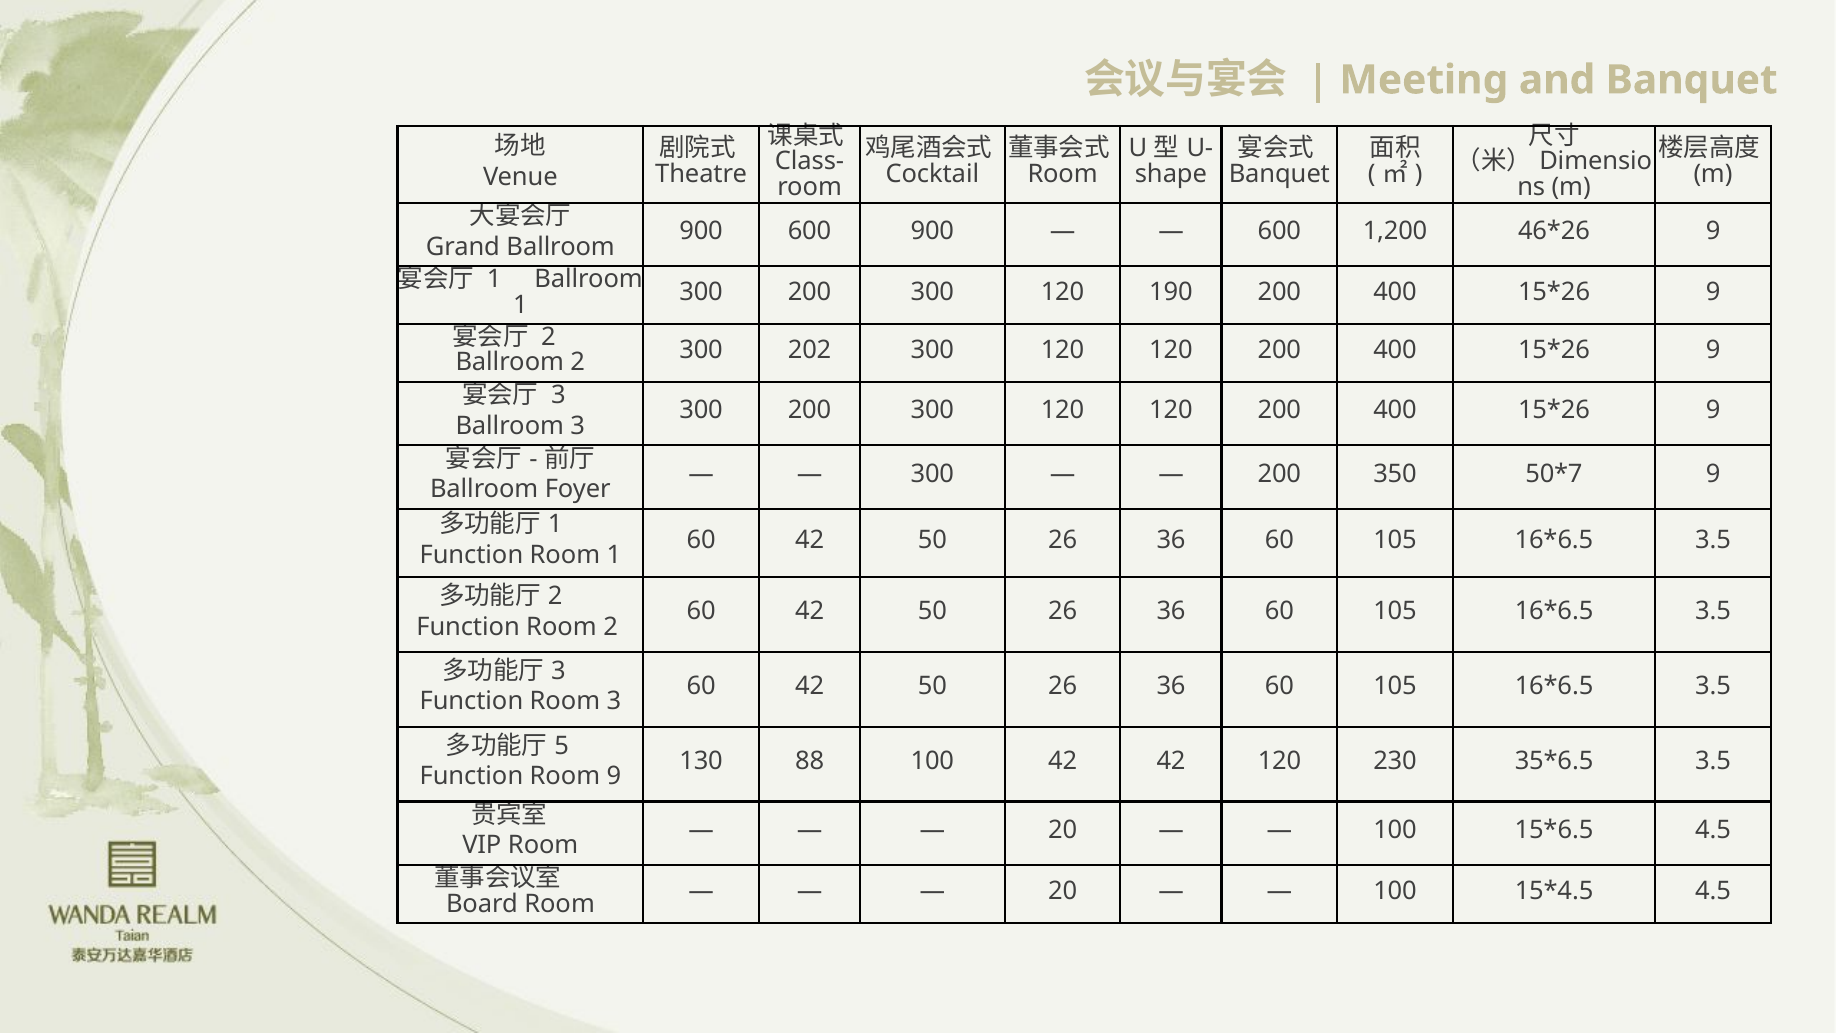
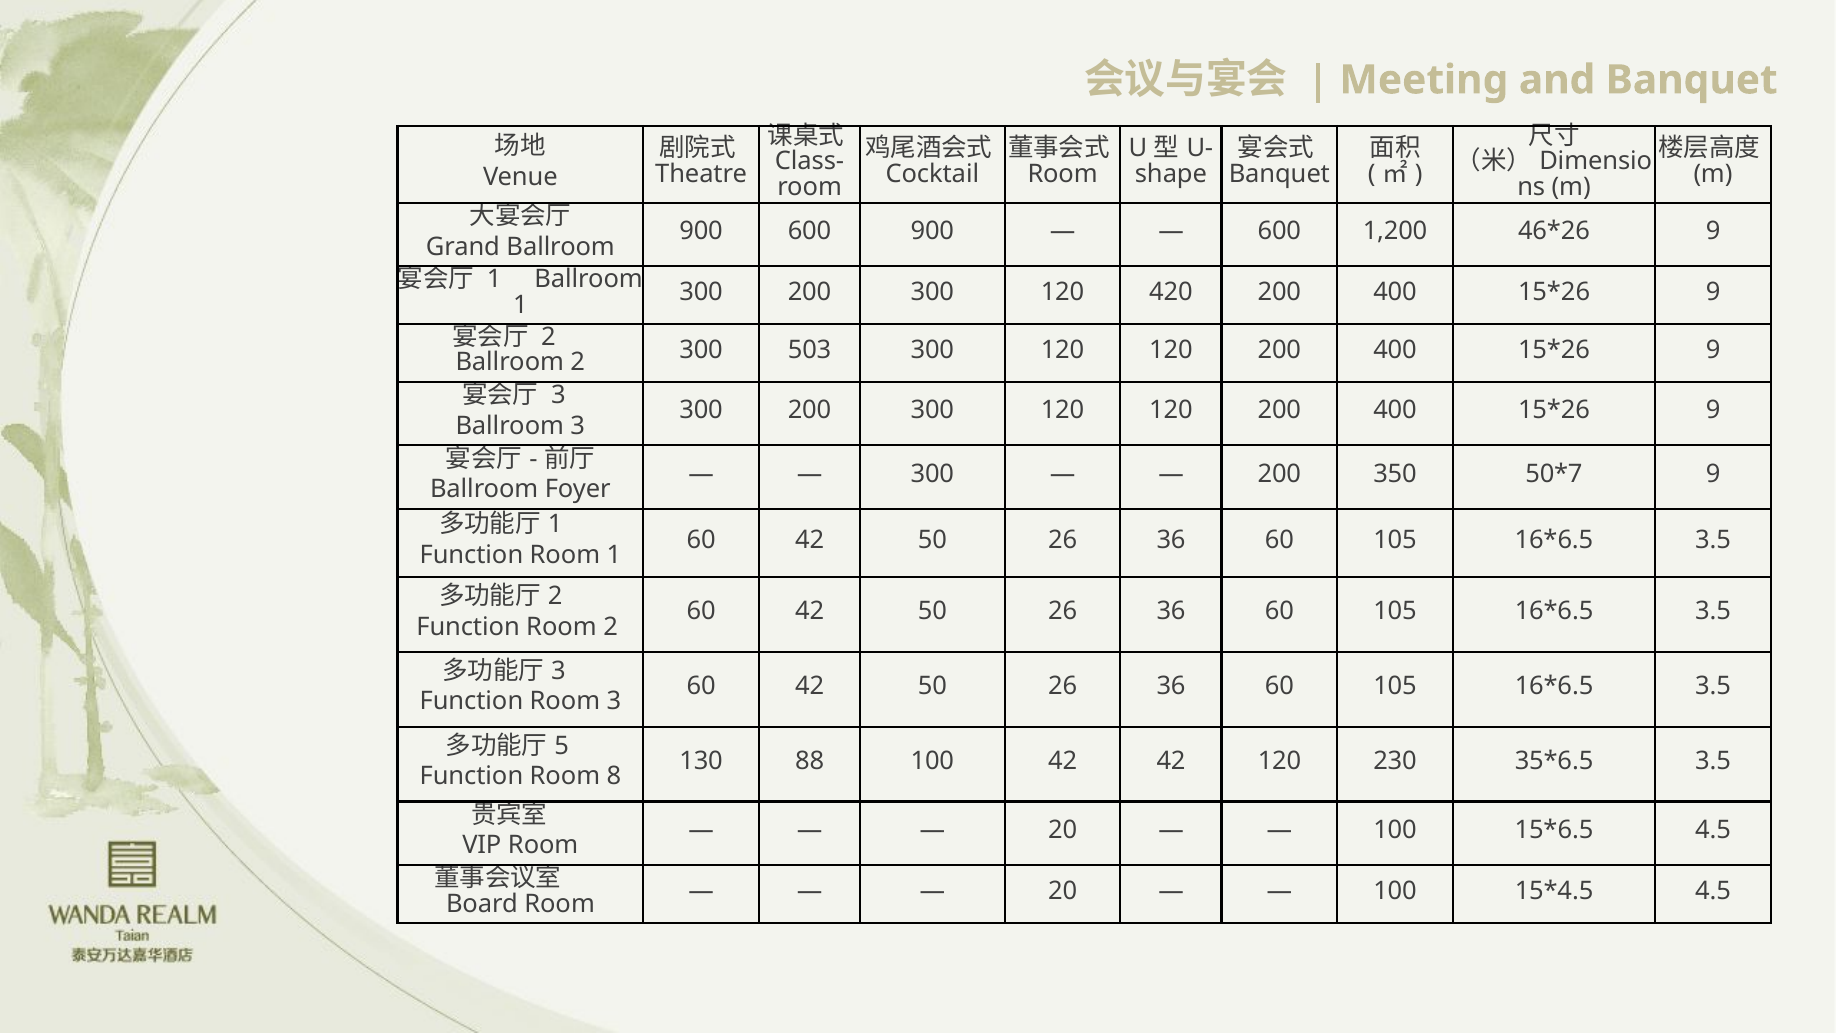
190: 190 -> 420
202: 202 -> 503
Room 9: 9 -> 8
